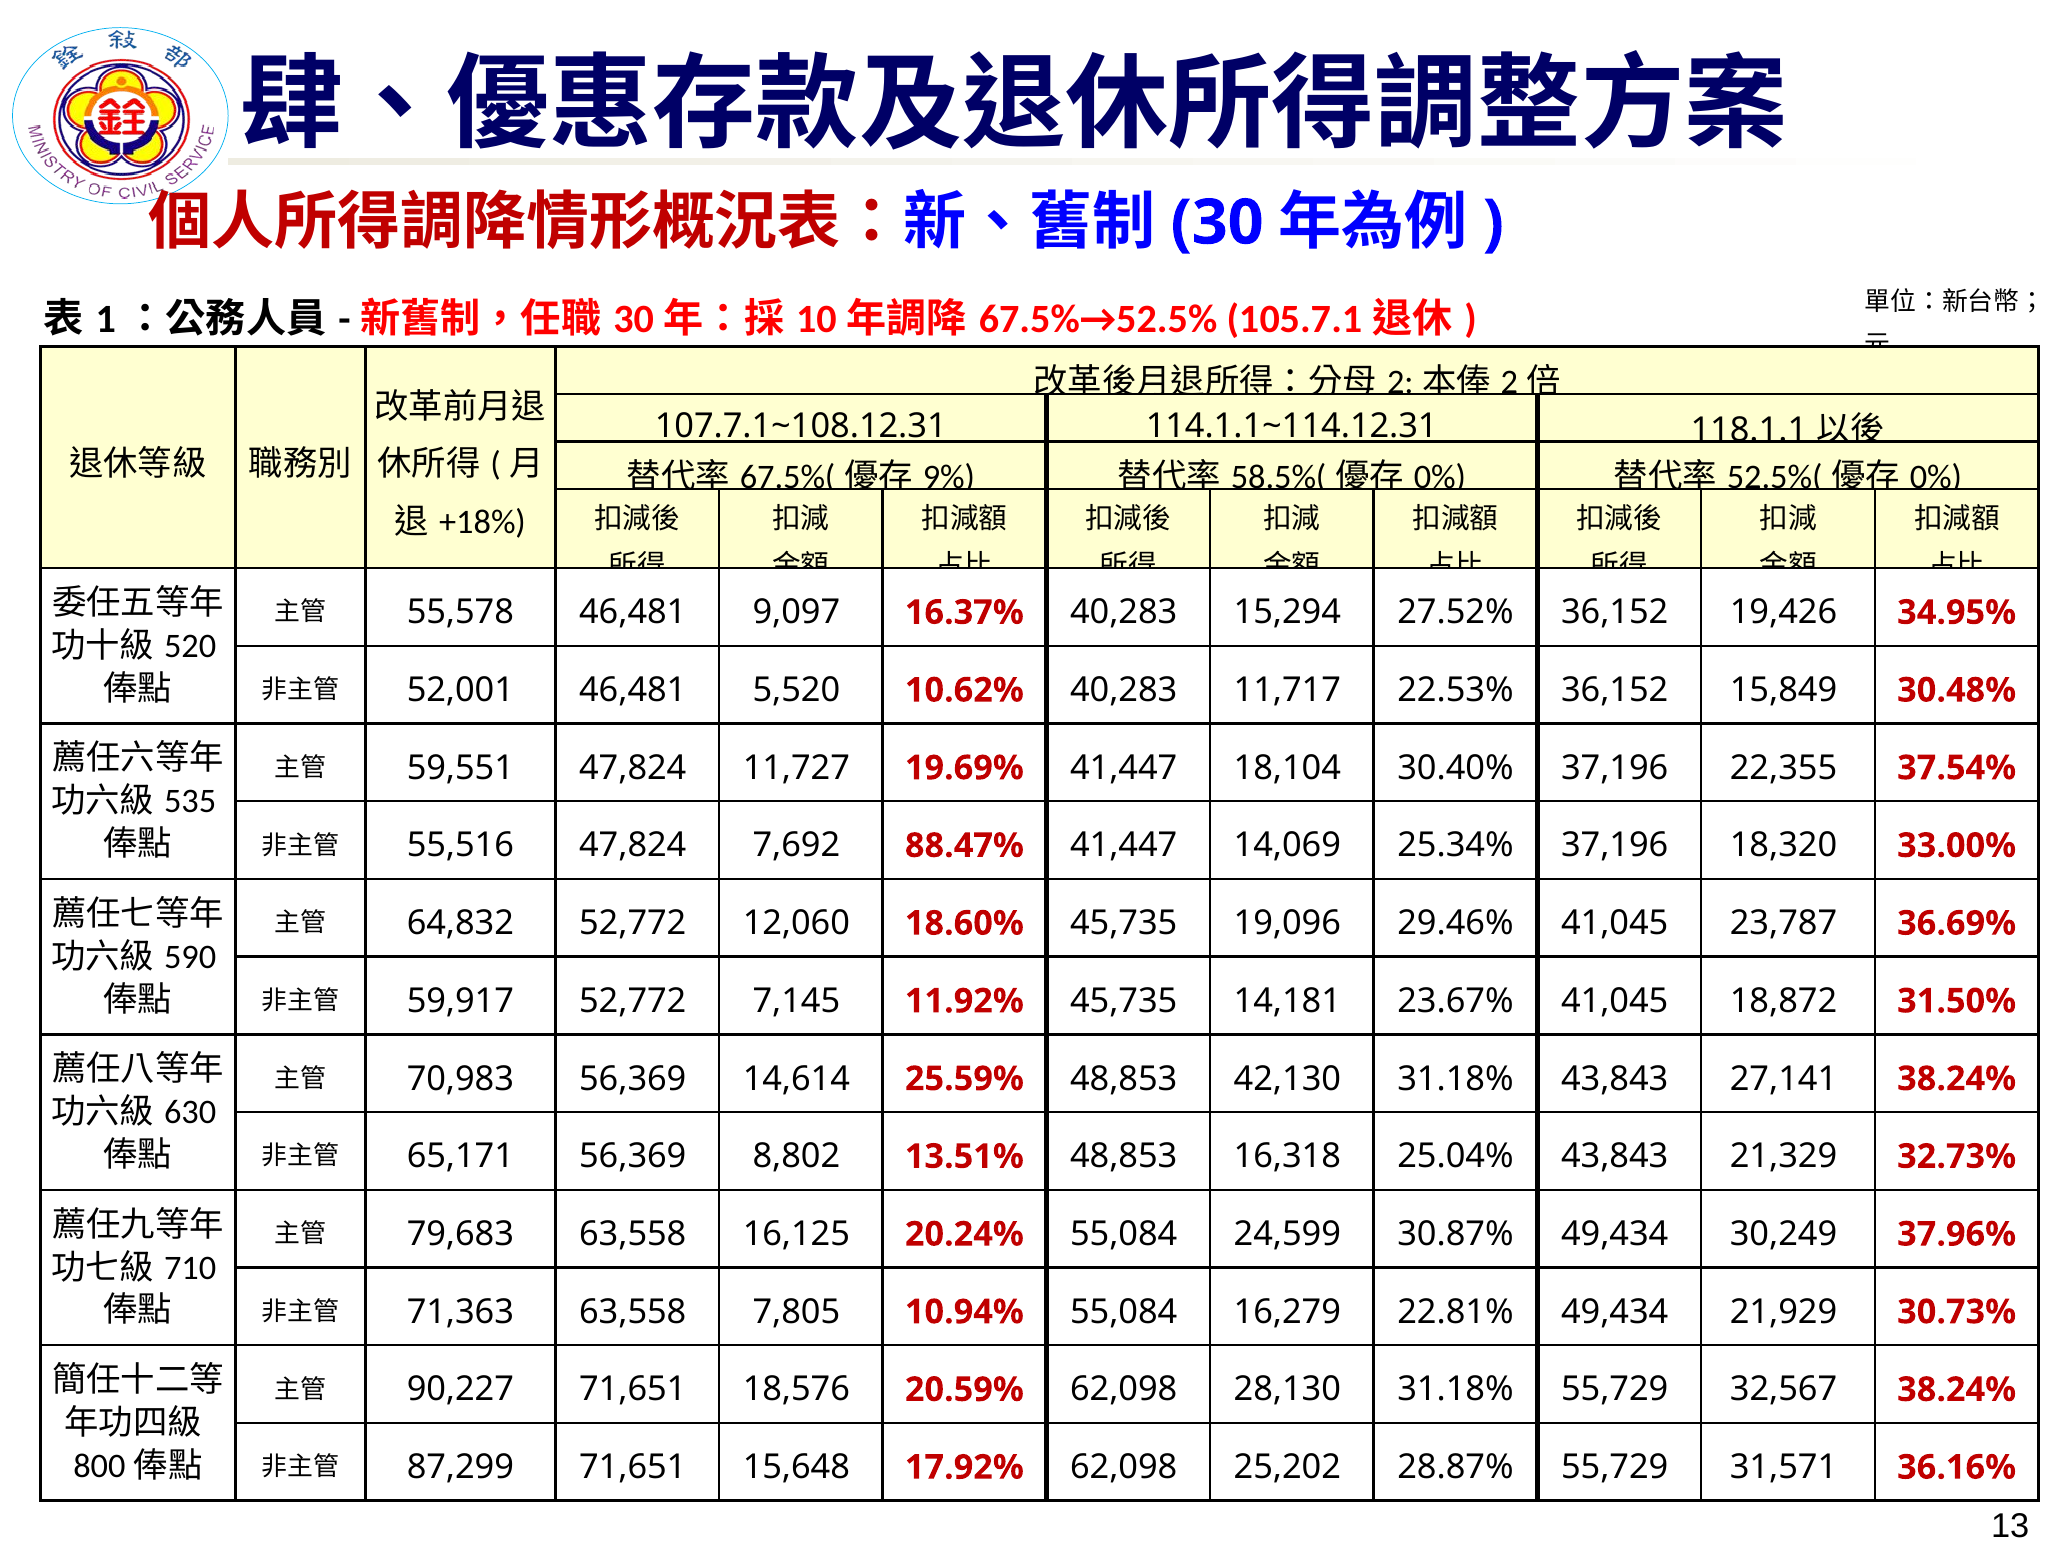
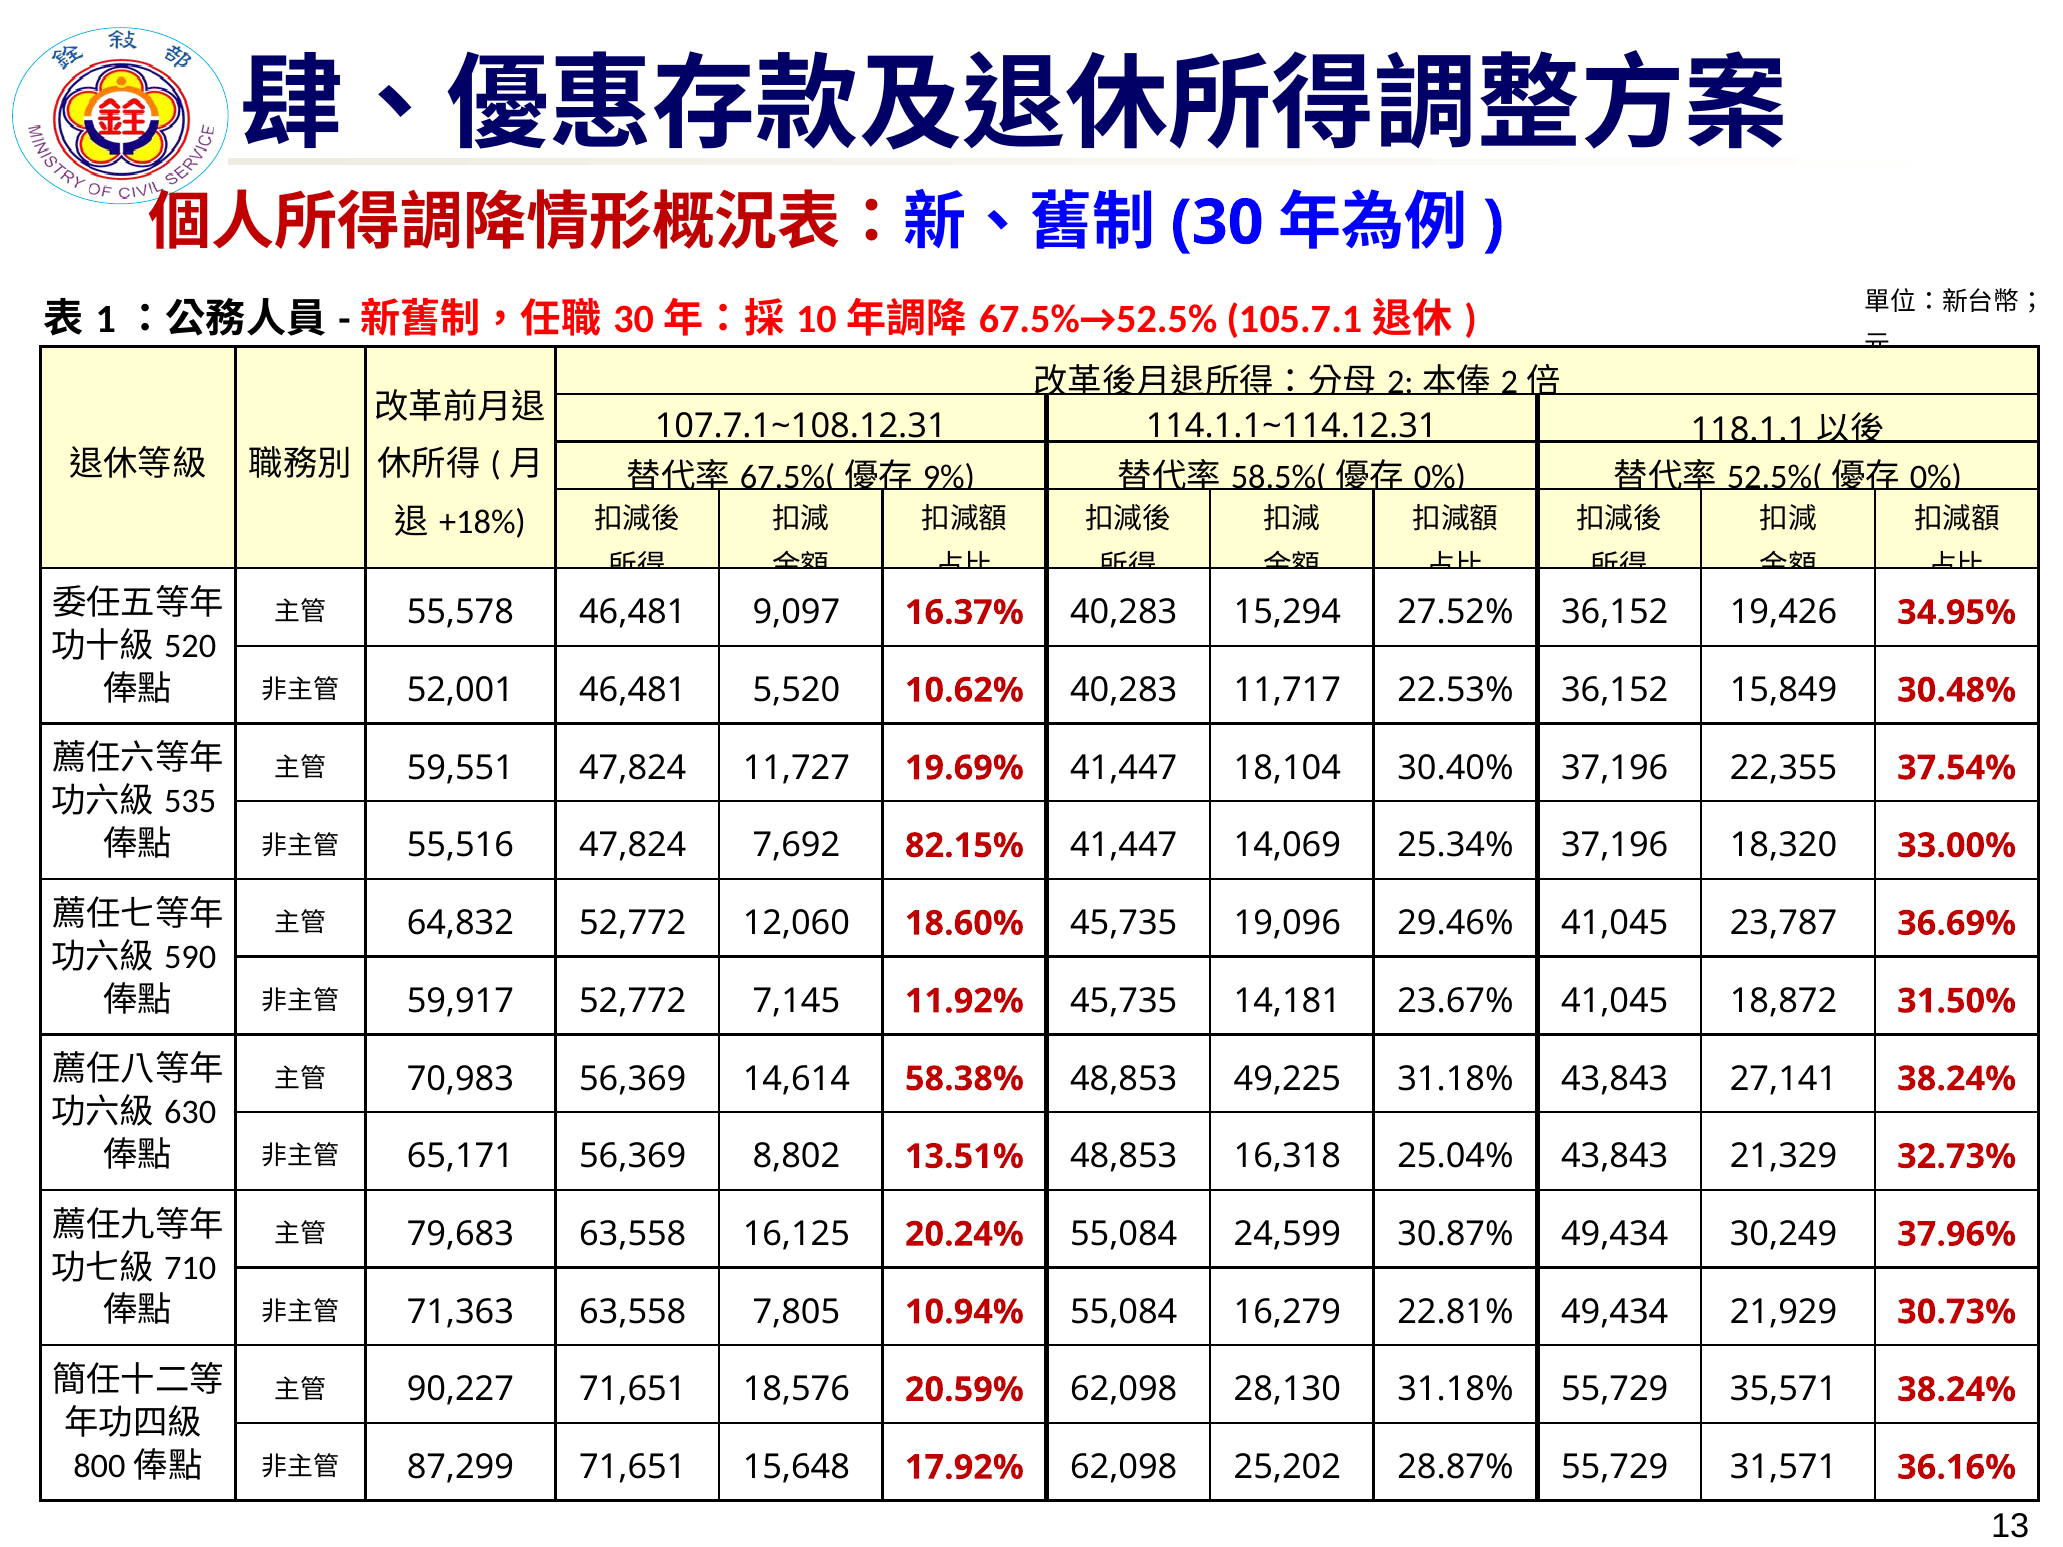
88.47%: 88.47% -> 82.15%
25.59%: 25.59% -> 58.38%
42,130: 42,130 -> 49,225
32,567: 32,567 -> 35,571
